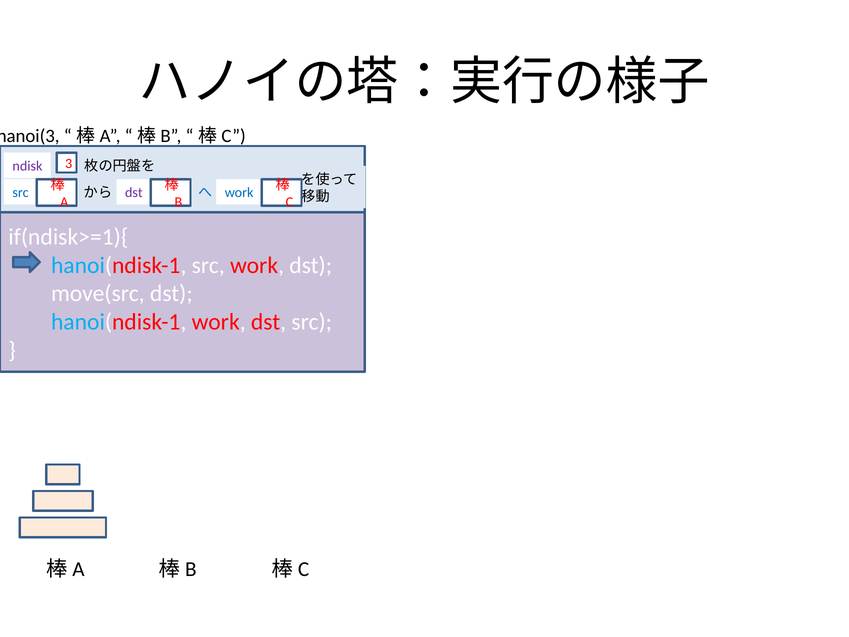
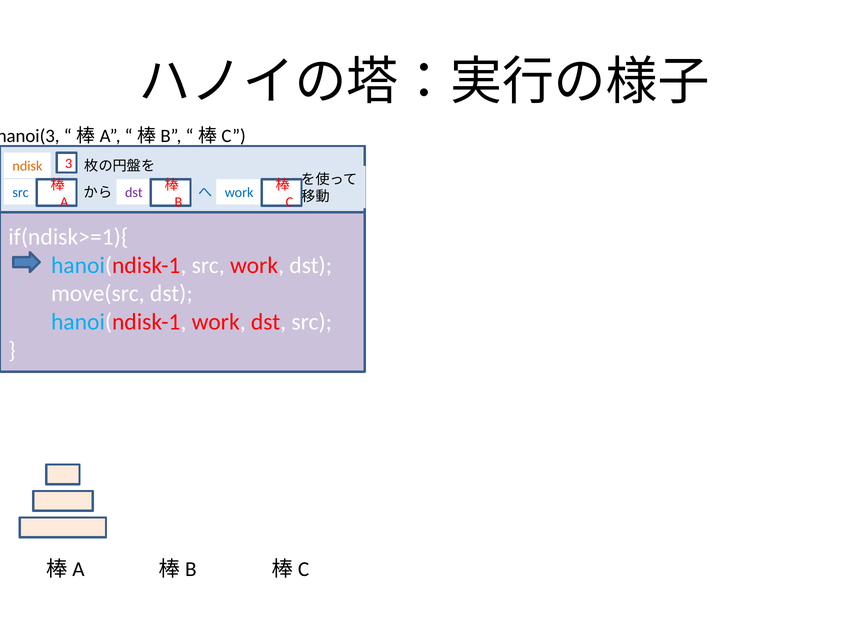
ndisk colour: purple -> orange
